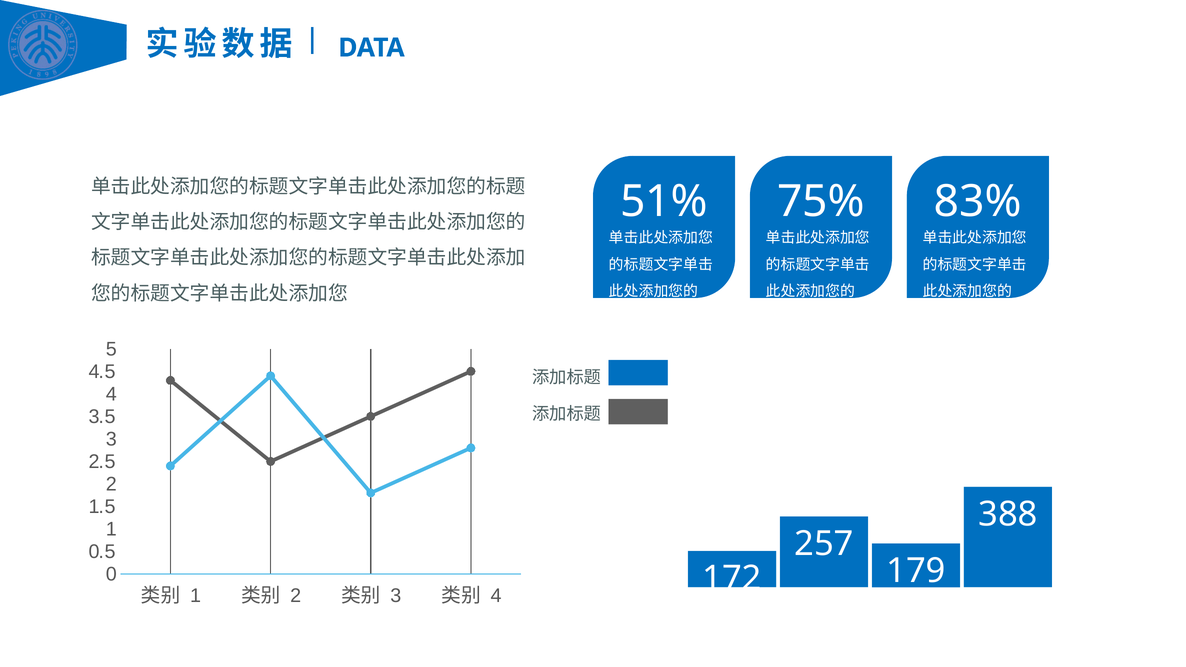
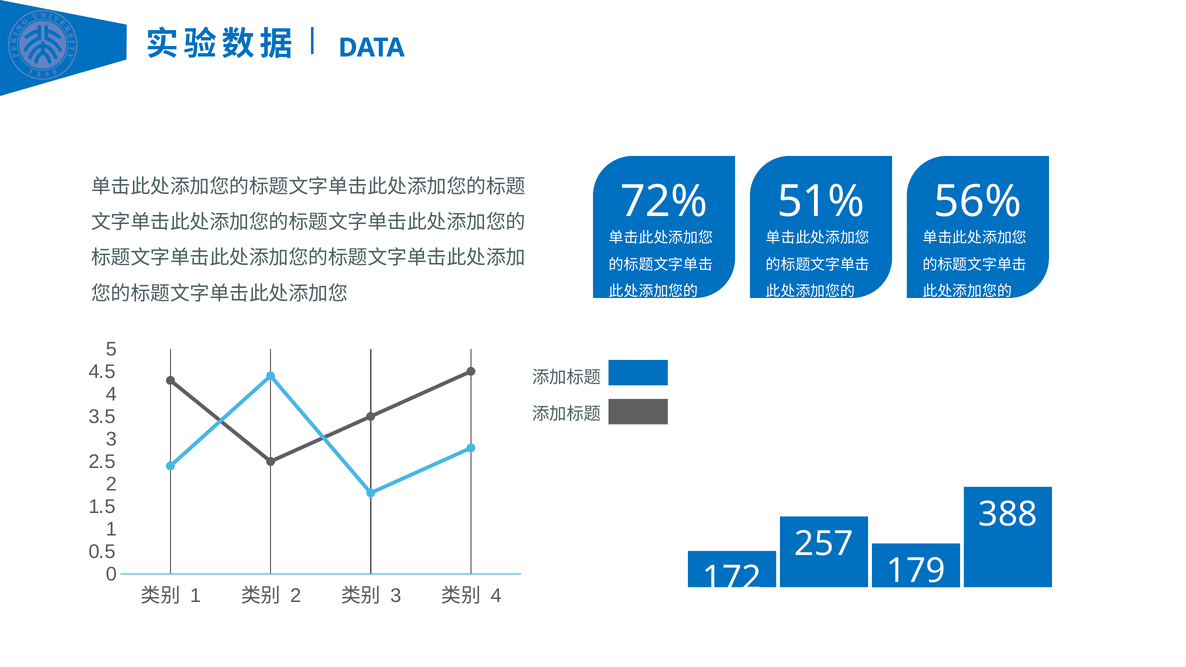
51%: 51% -> 72%
75%: 75% -> 51%
83%: 83% -> 56%
